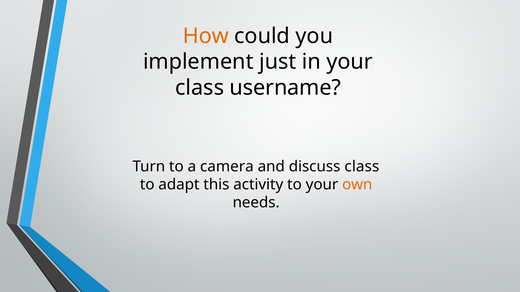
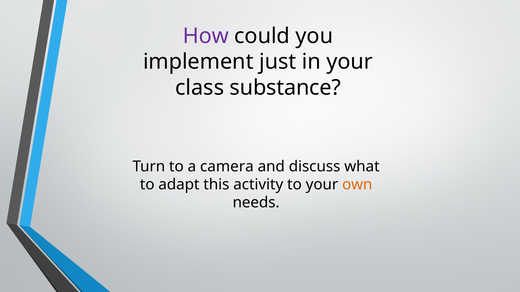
How colour: orange -> purple
username: username -> substance
discuss class: class -> what
